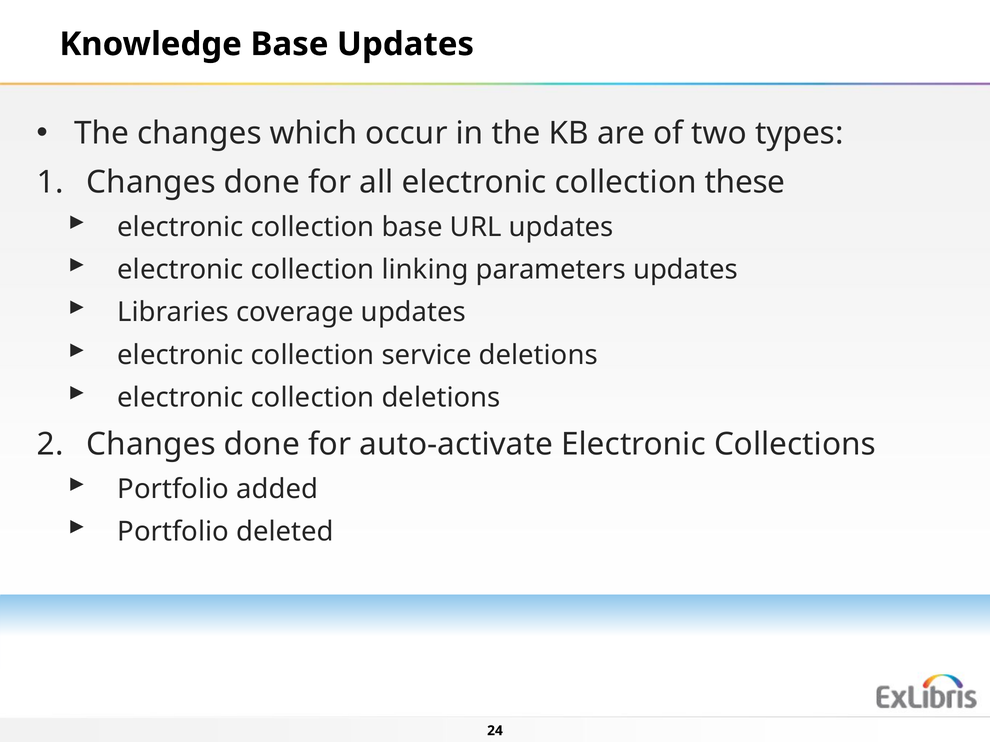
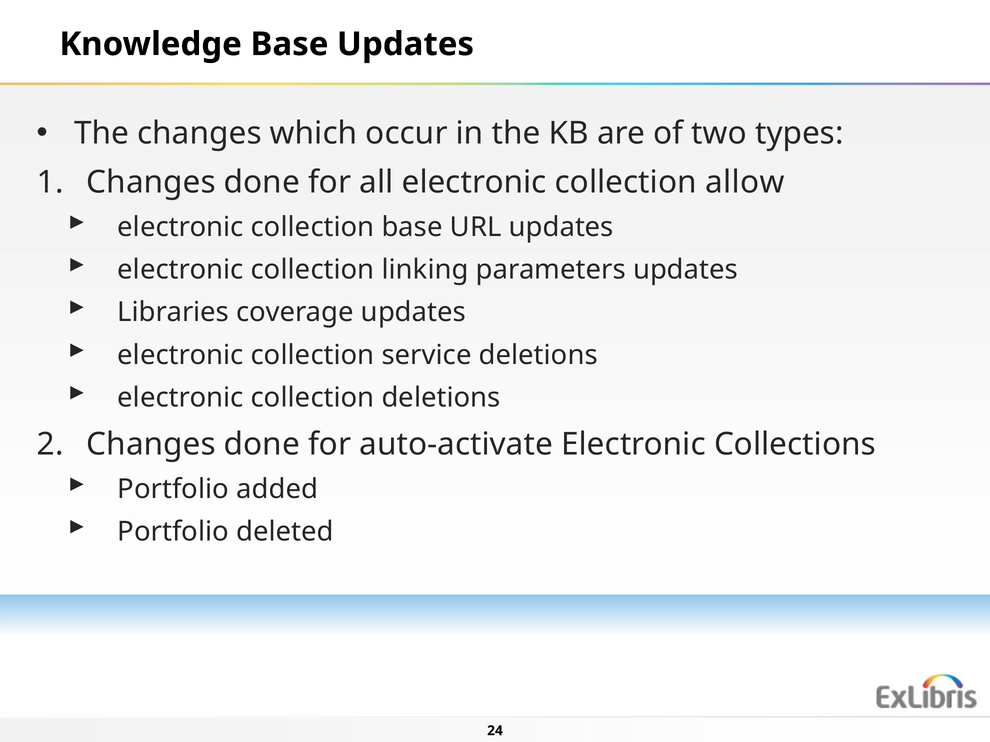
these: these -> allow
